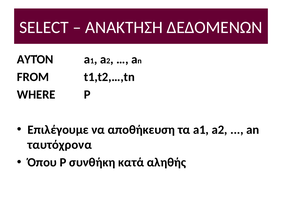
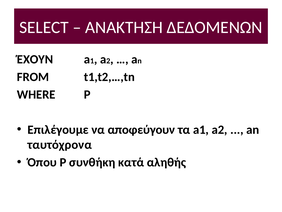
ΑΥΤΌΝ: ΑΥΤΌΝ -> ΈΧΟΥΝ
αποθήκευση: αποθήκευση -> αποφεύγουν
